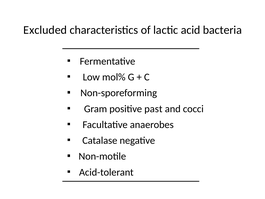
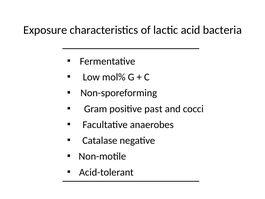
Excluded: Excluded -> Exposure
